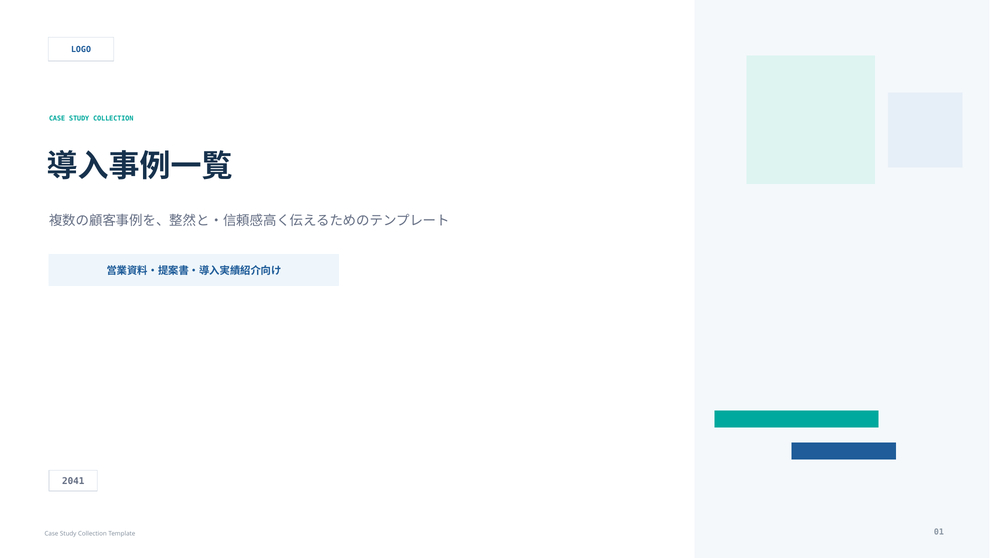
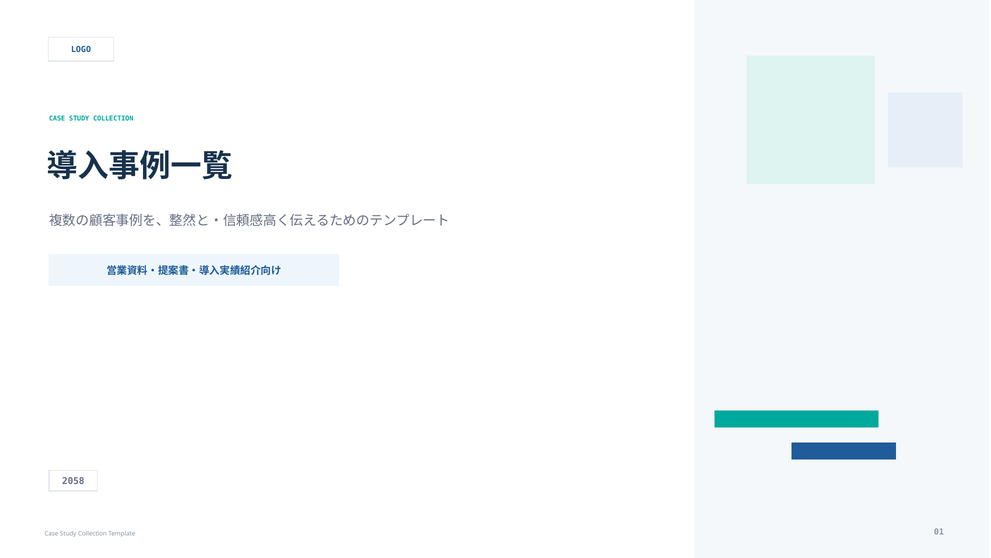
2041: 2041 -> 2058
